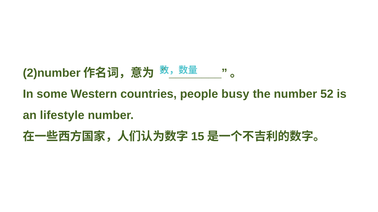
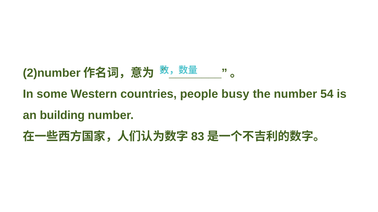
52: 52 -> 54
lifestyle: lifestyle -> building
15: 15 -> 83
